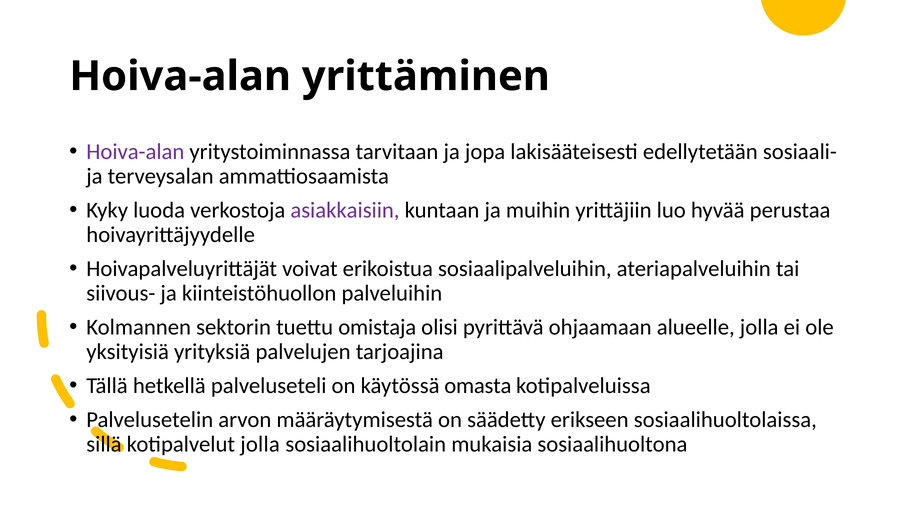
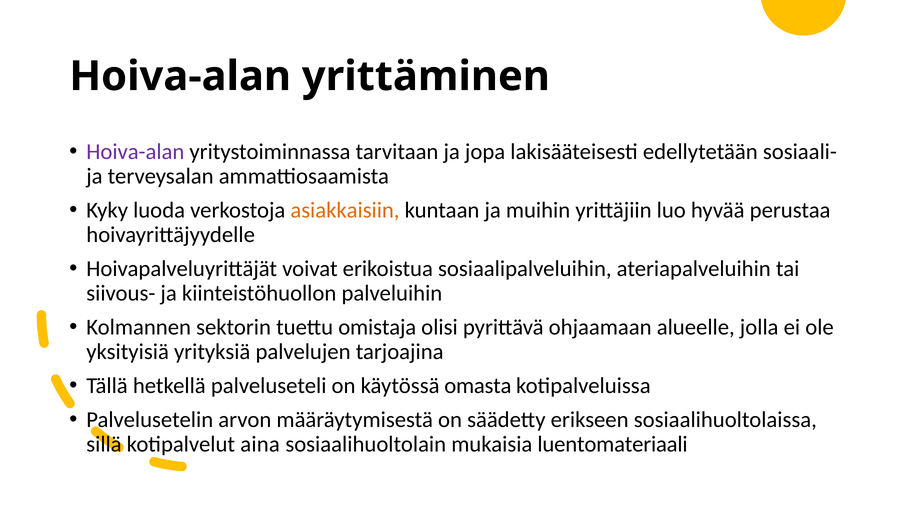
asiakkaisiin colour: purple -> orange
kotipalvelut jolla: jolla -> aina
sosiaalihuoltona: sosiaalihuoltona -> luentomateriaali
